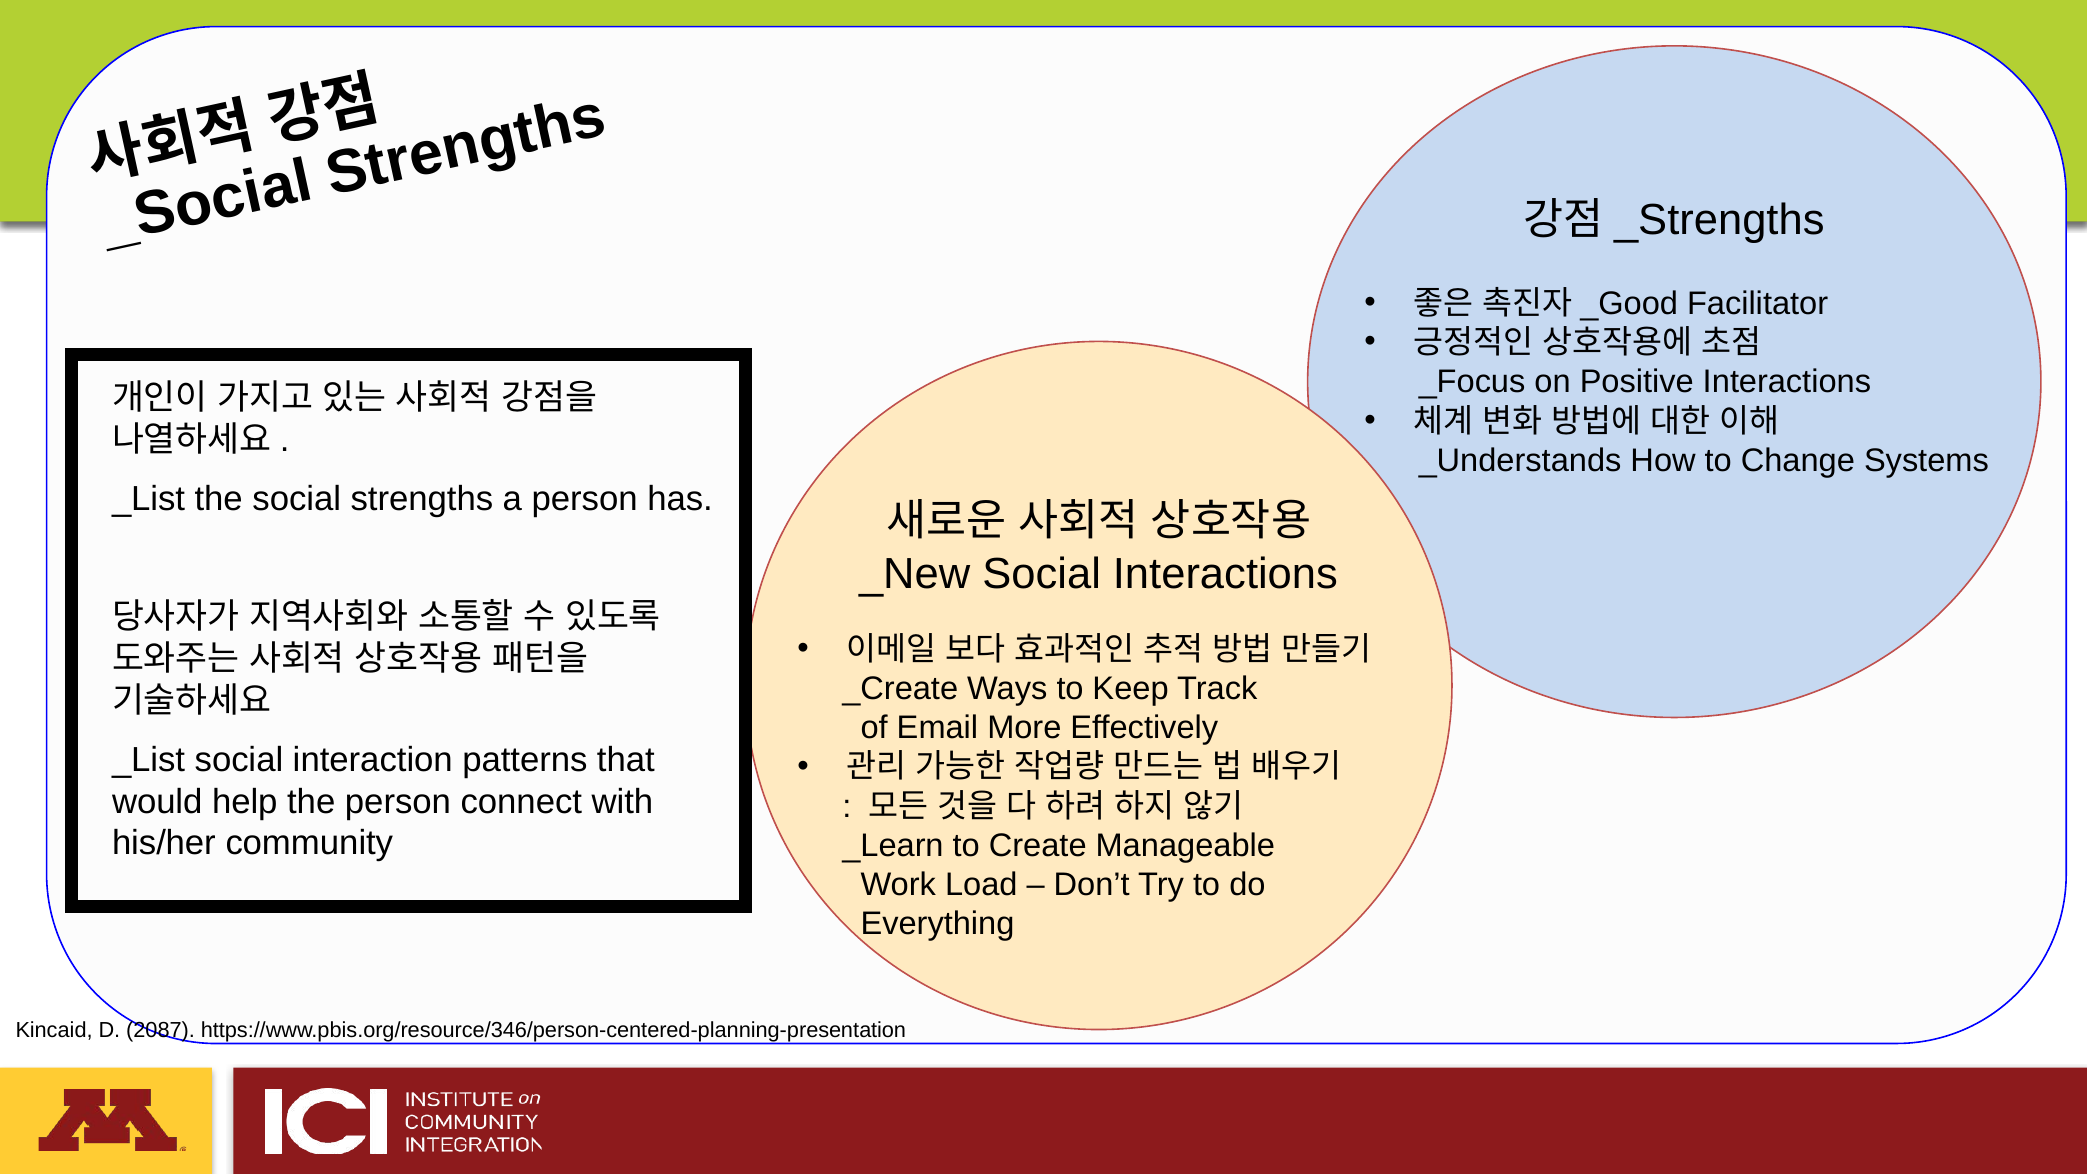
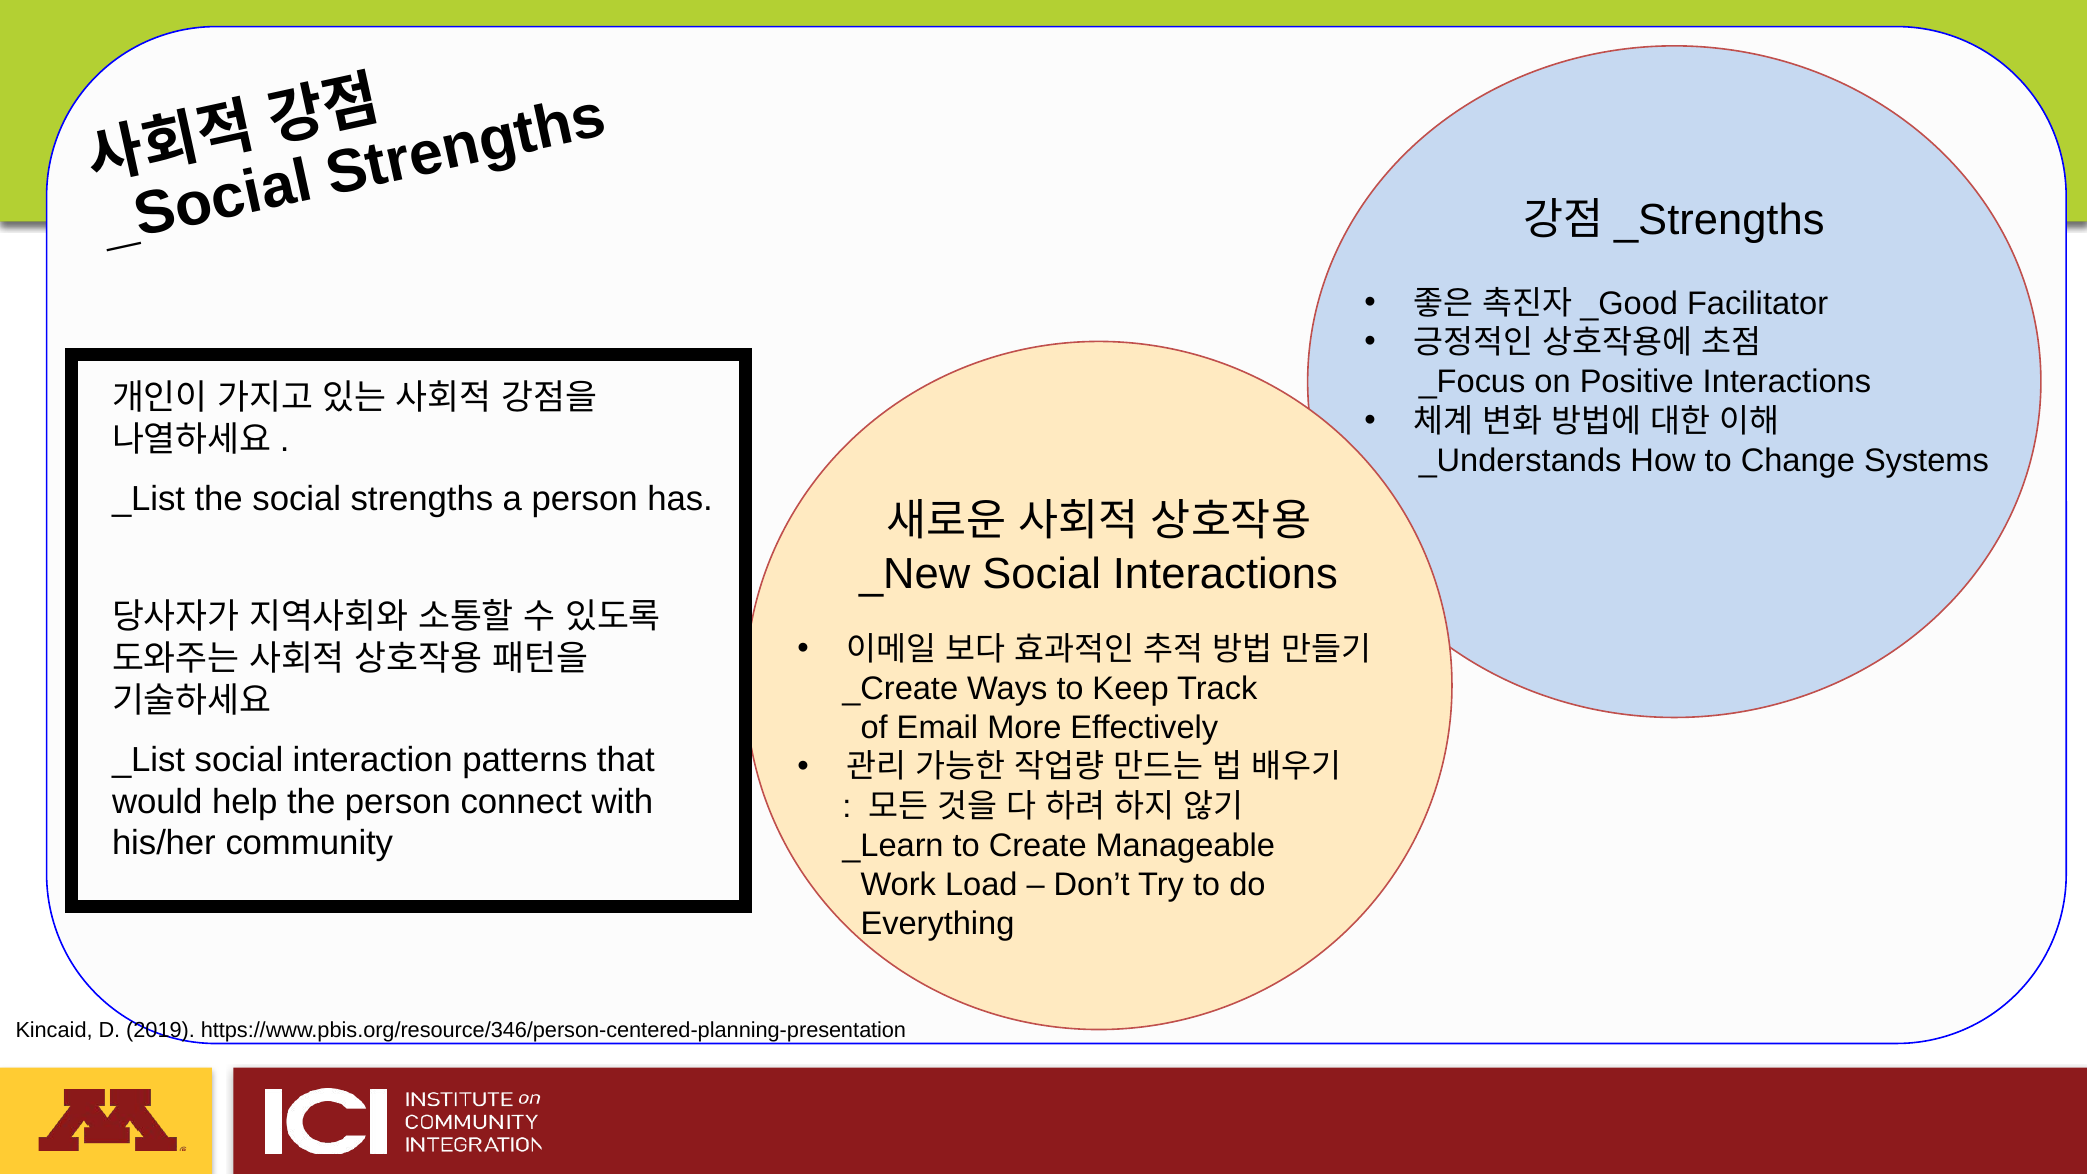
2087: 2087 -> 2019
